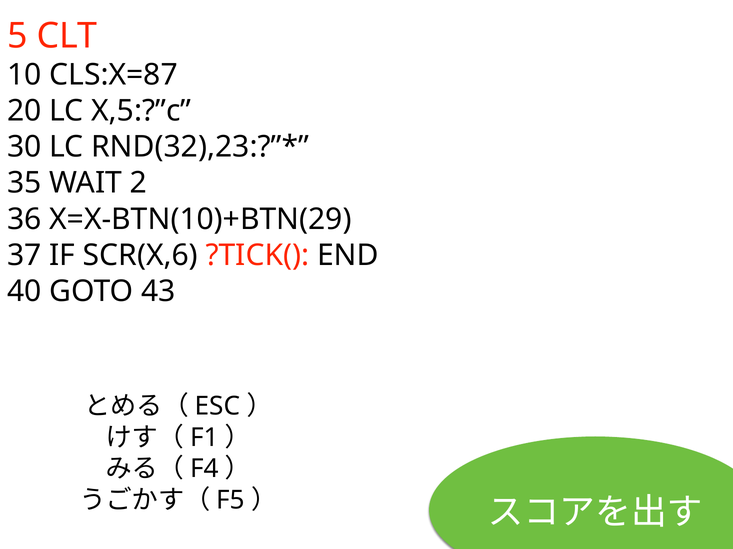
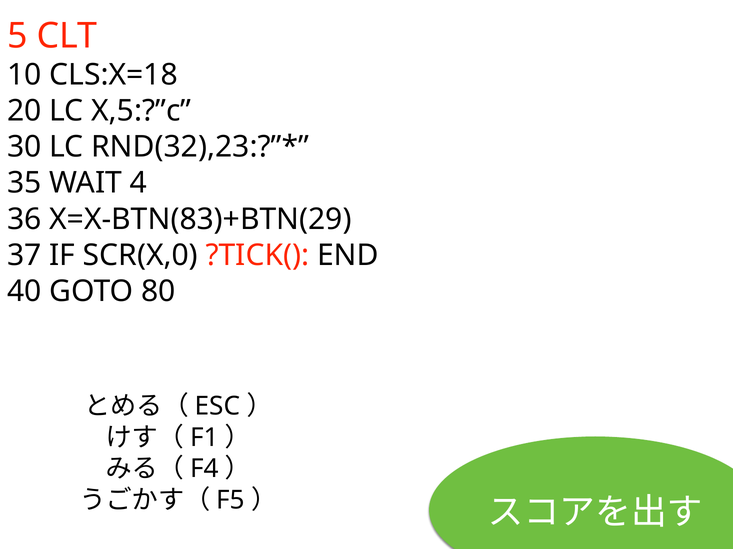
CLS:X=87: CLS:X=87 -> CLS:X=18
2: 2 -> 4
X=X-BTN(10)+BTN(29: X=X-BTN(10)+BTN(29 -> X=X-BTN(83)+BTN(29
SCR(X,6: SCR(X,6 -> SCR(X,0
43: 43 -> 80
